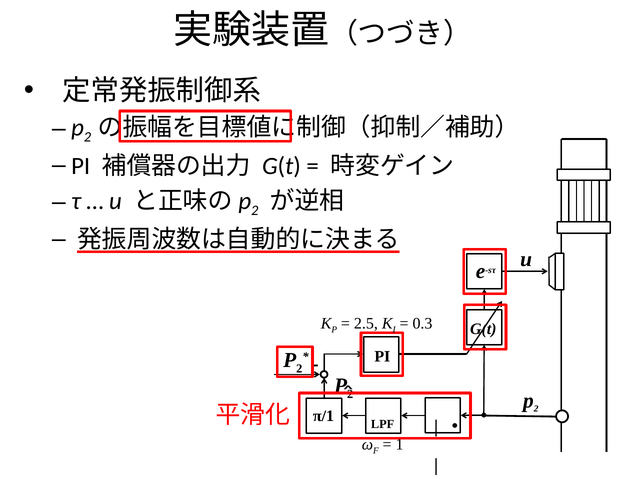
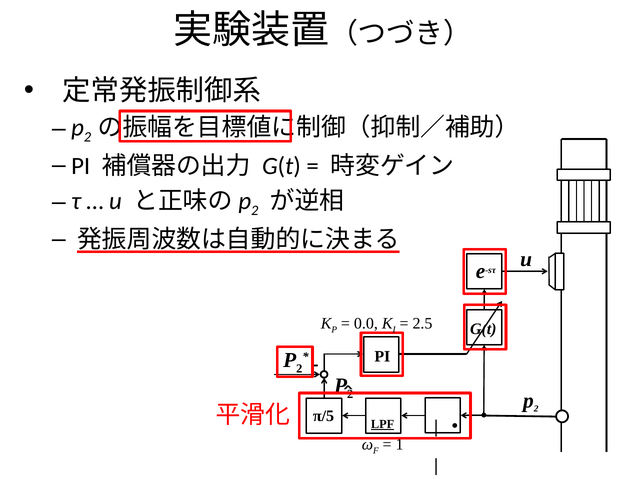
2.5: 2.5 -> 0.0
0.3: 0.3 -> 2.5
π/1: π/1 -> π/5
LPF underline: none -> present
